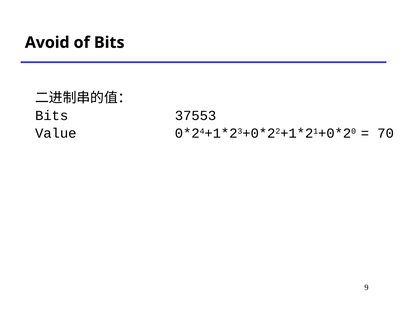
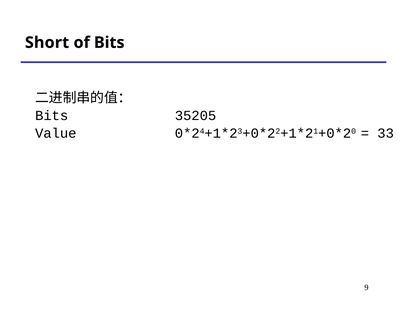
Avoid: Avoid -> Short
37553: 37553 -> 35205
70: 70 -> 33
